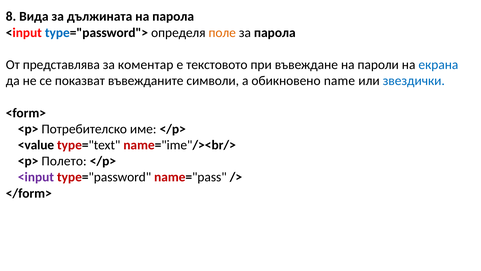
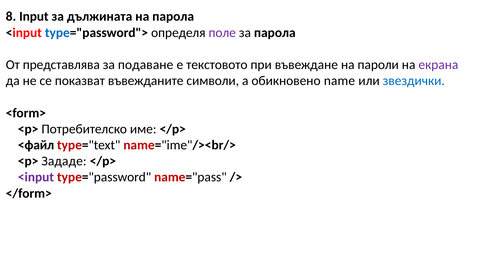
Вида: Вида -> Input
поле colour: orange -> purple
коментар: коментар -> подаване
екрана colour: blue -> purple
<value: <value -> <файл
Полето: Полето -> Зададе
